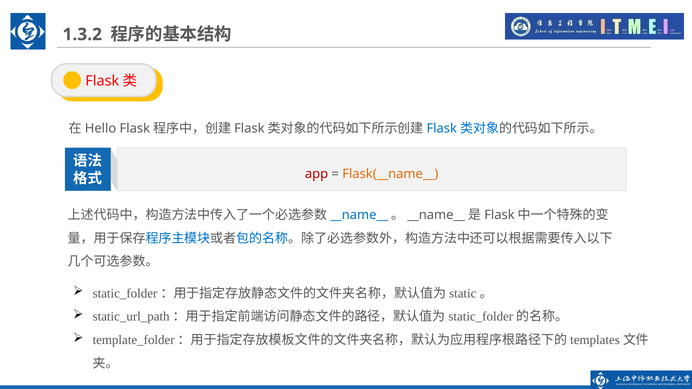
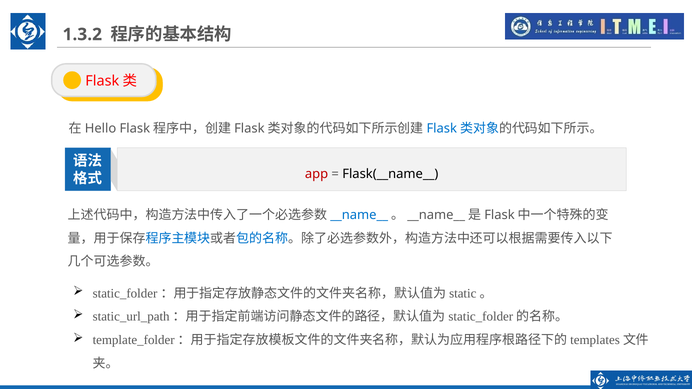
Flask(__name__ colour: orange -> black
